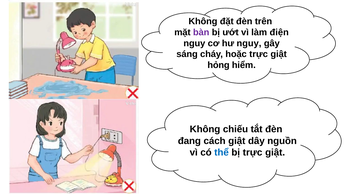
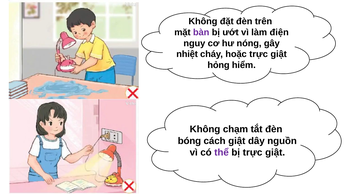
hư nguy: nguy -> nóng
sáng: sáng -> nhiệt
chiếu: chiếu -> chạm
đang: đang -> bóng
thể colour: blue -> purple
